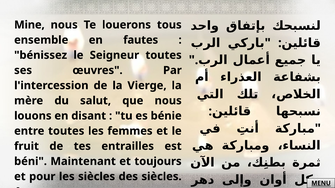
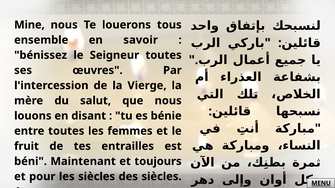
fautes: fautes -> savoir
